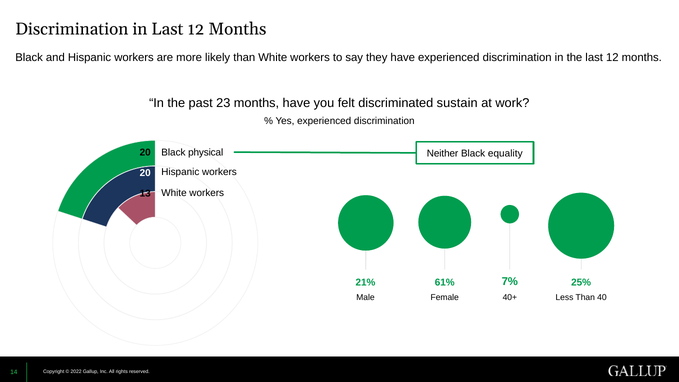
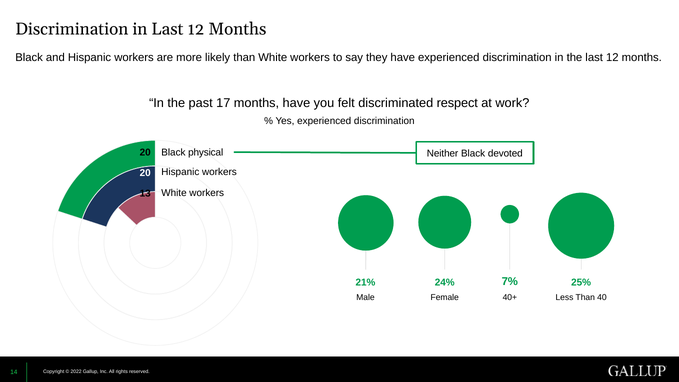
23: 23 -> 17
sustain: sustain -> respect
equality: equality -> devoted
61%: 61% -> 24%
